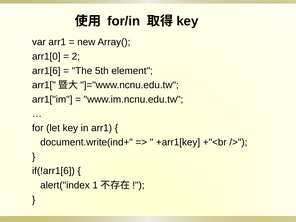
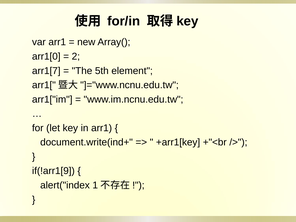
arr1[6: arr1[6 -> arr1[7
if(!arr1[6: if(!arr1[6 -> if(!arr1[9
